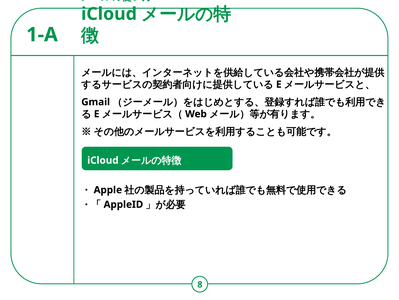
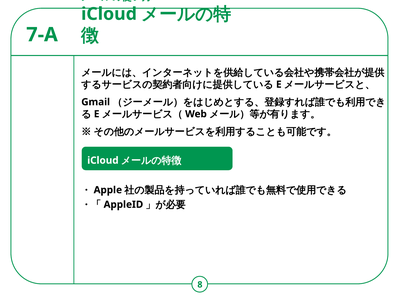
1-A: 1-A -> 7-A
